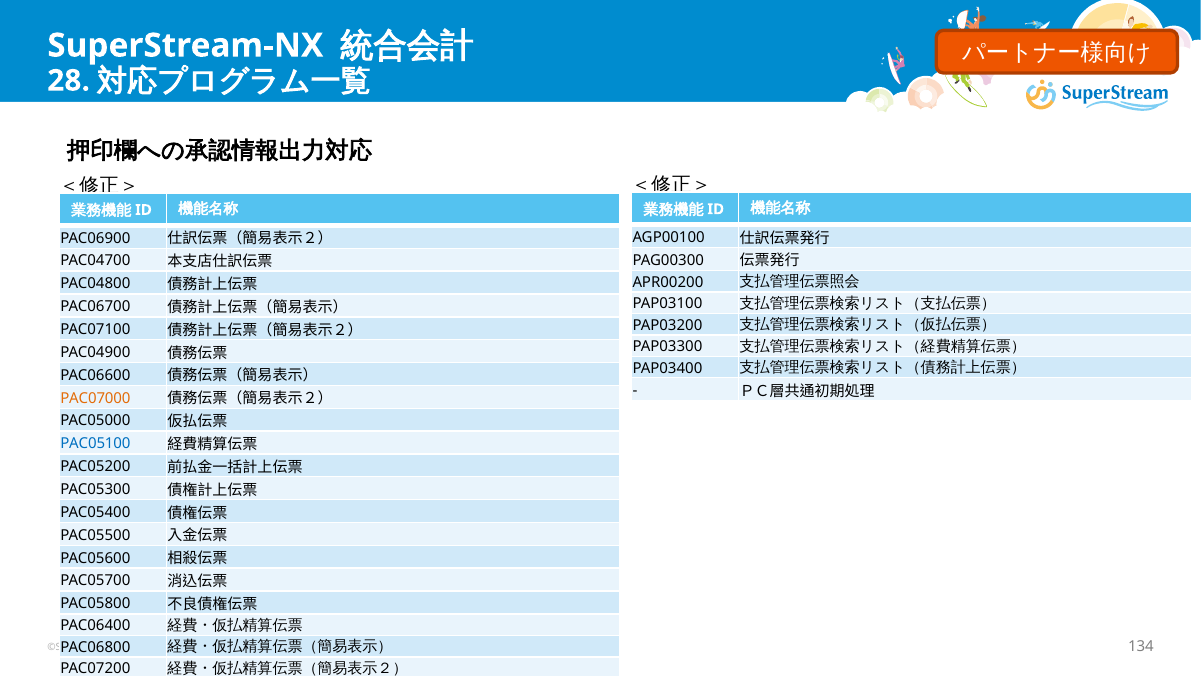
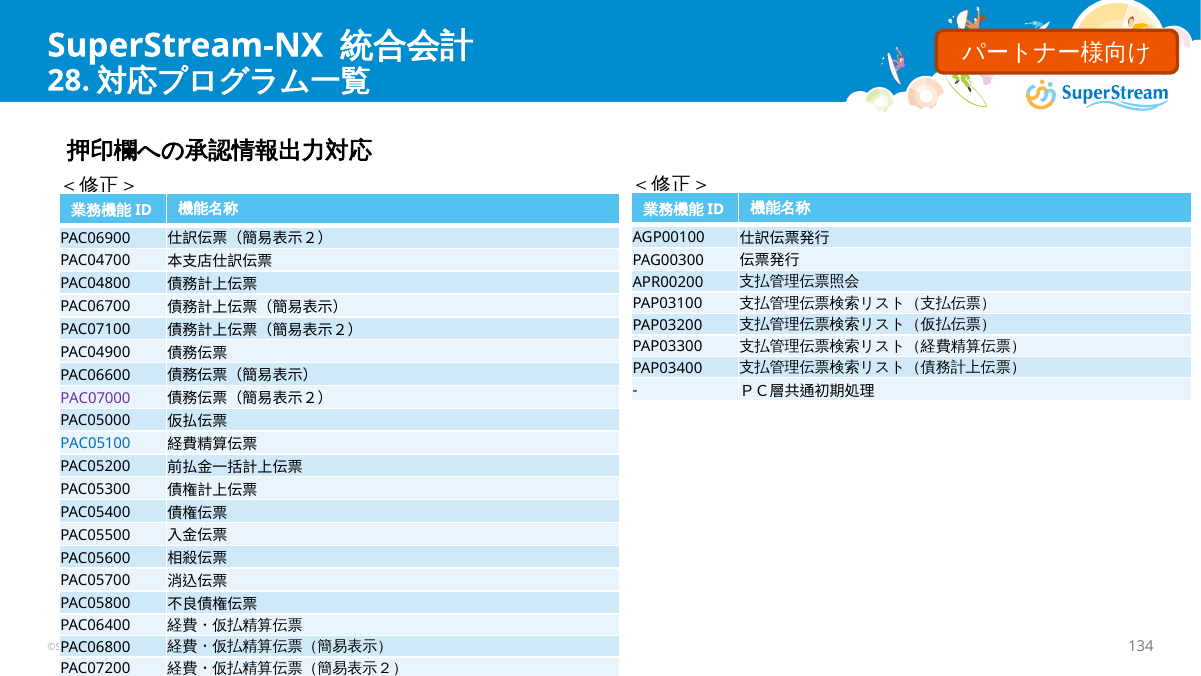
PAC07000 colour: orange -> purple
